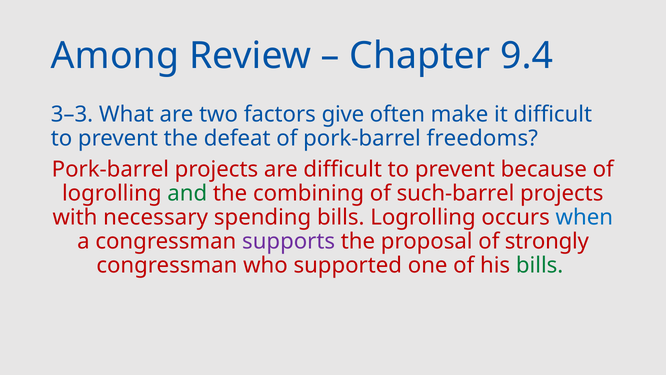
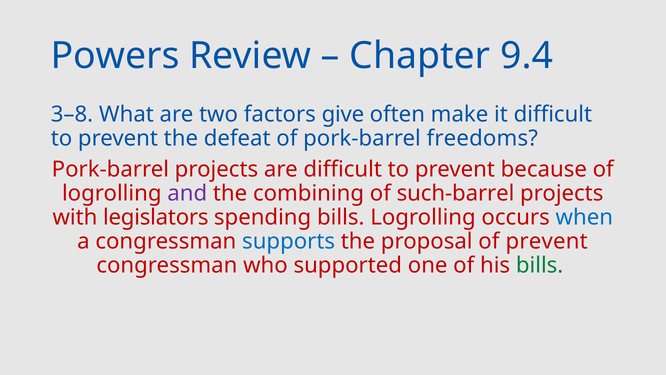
Among: Among -> Powers
3–3: 3–3 -> 3–8
and colour: green -> purple
necessary: necessary -> legislators
supports colour: purple -> blue
of strongly: strongly -> prevent
